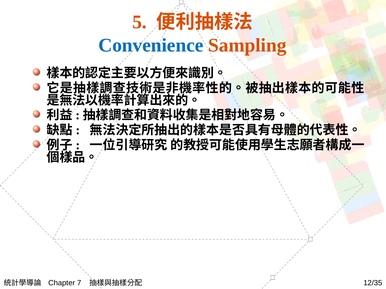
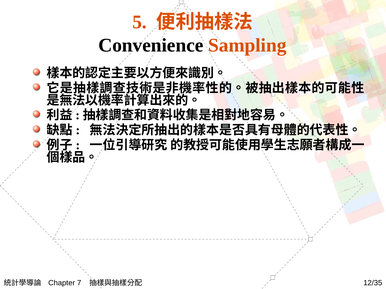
Convenience colour: blue -> black
